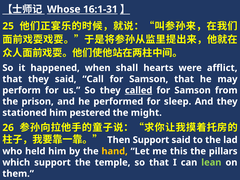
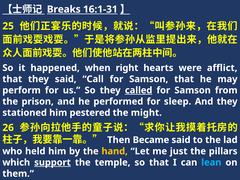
Whose: Whose -> Breaks
shall: shall -> right
Then Support: Support -> Became
this: this -> just
support at (52, 162) underline: none -> present
lean colour: light green -> light blue
